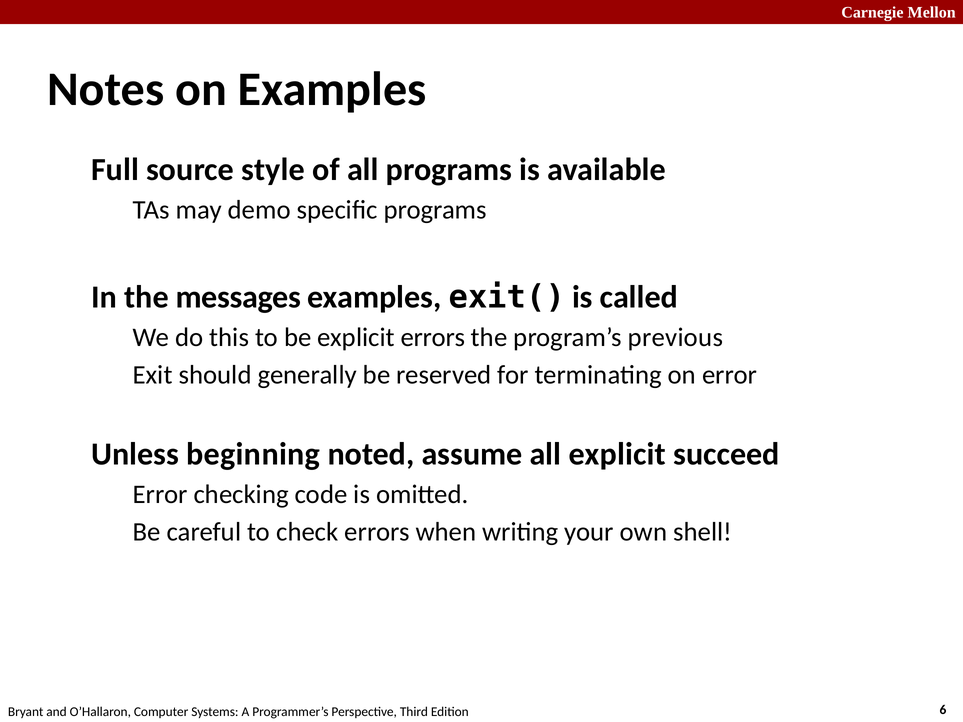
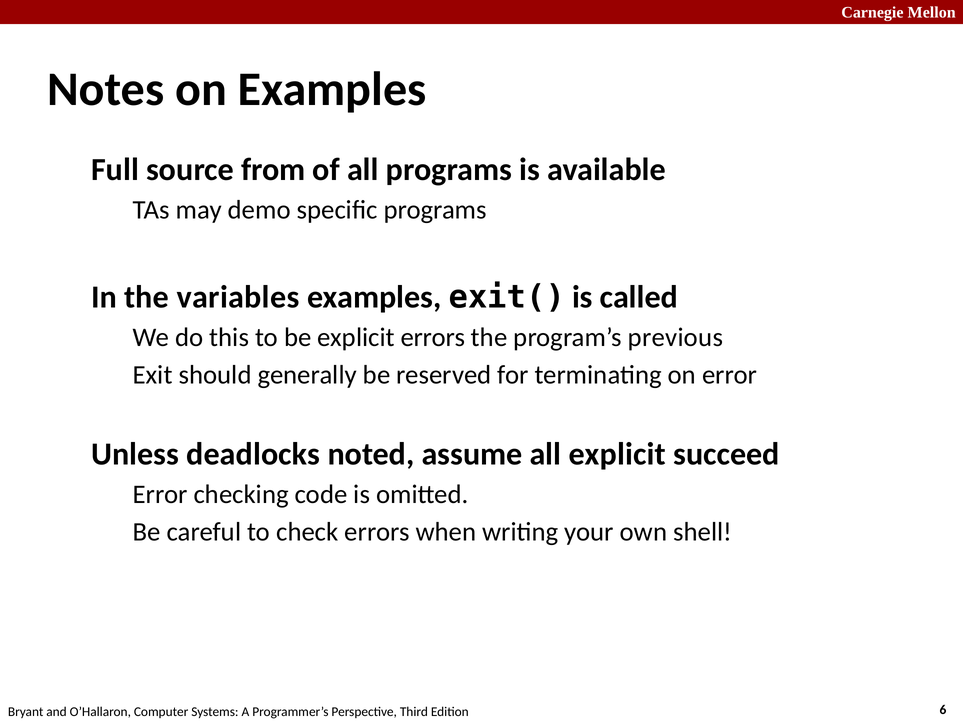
style: style -> from
messages: messages -> variables
beginning: beginning -> deadlocks
